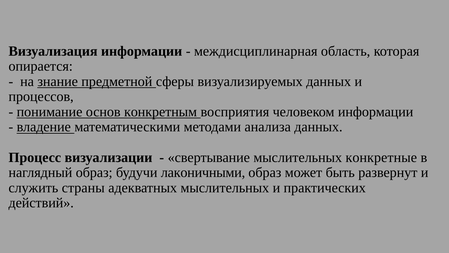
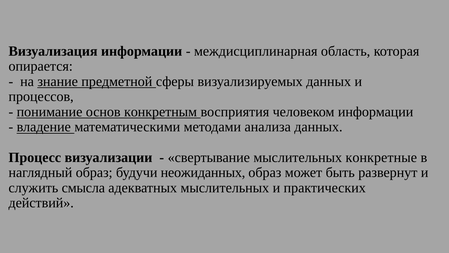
лаконичными: лаконичными -> неожиданных
страны: страны -> смысла
